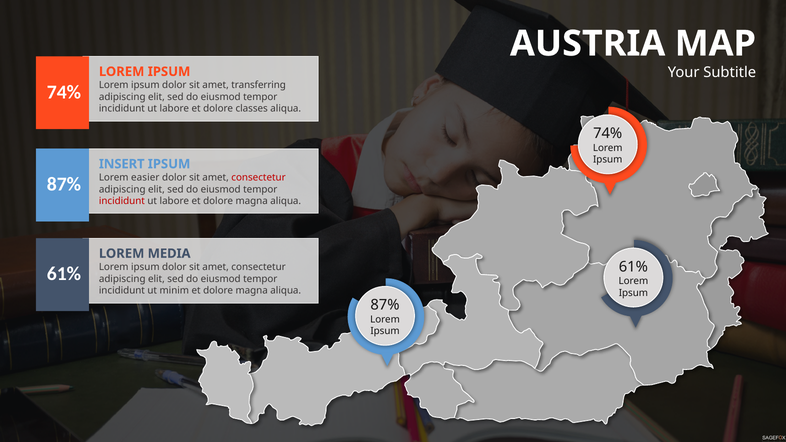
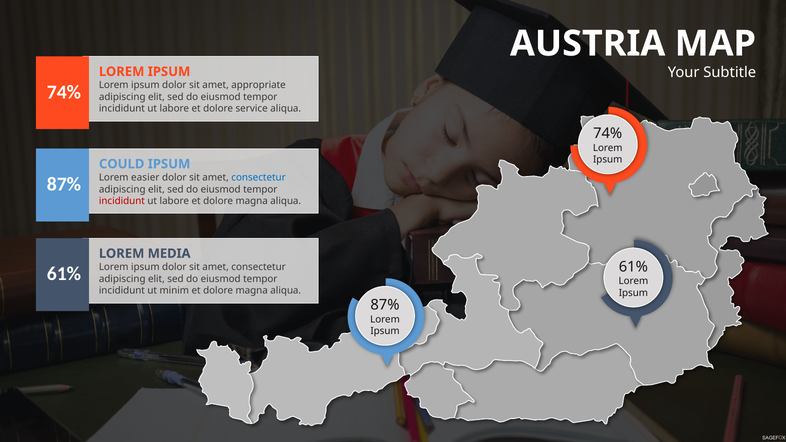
transferring: transferring -> appropriate
classes: classes -> service
INSERT: INSERT -> COULD
consectetur at (259, 178) colour: red -> blue
